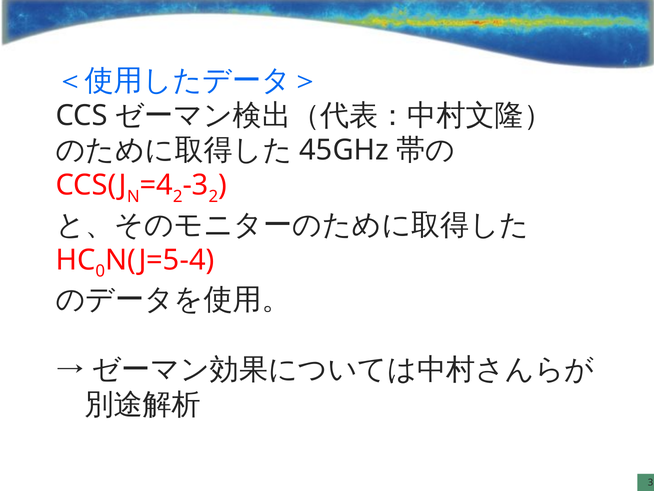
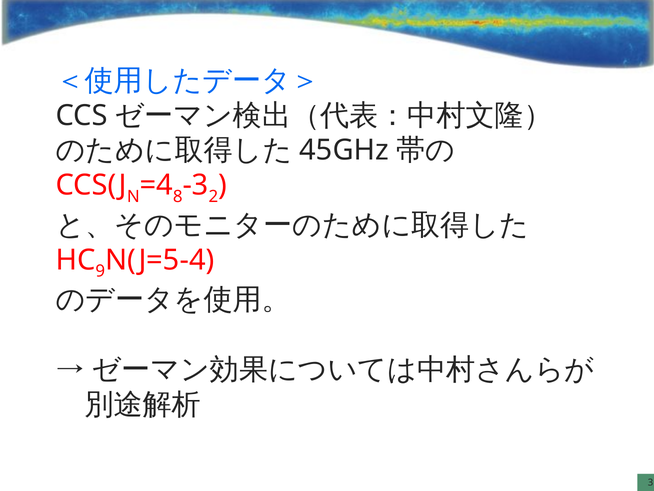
2 at (178, 196): 2 -> 8
0: 0 -> 9
